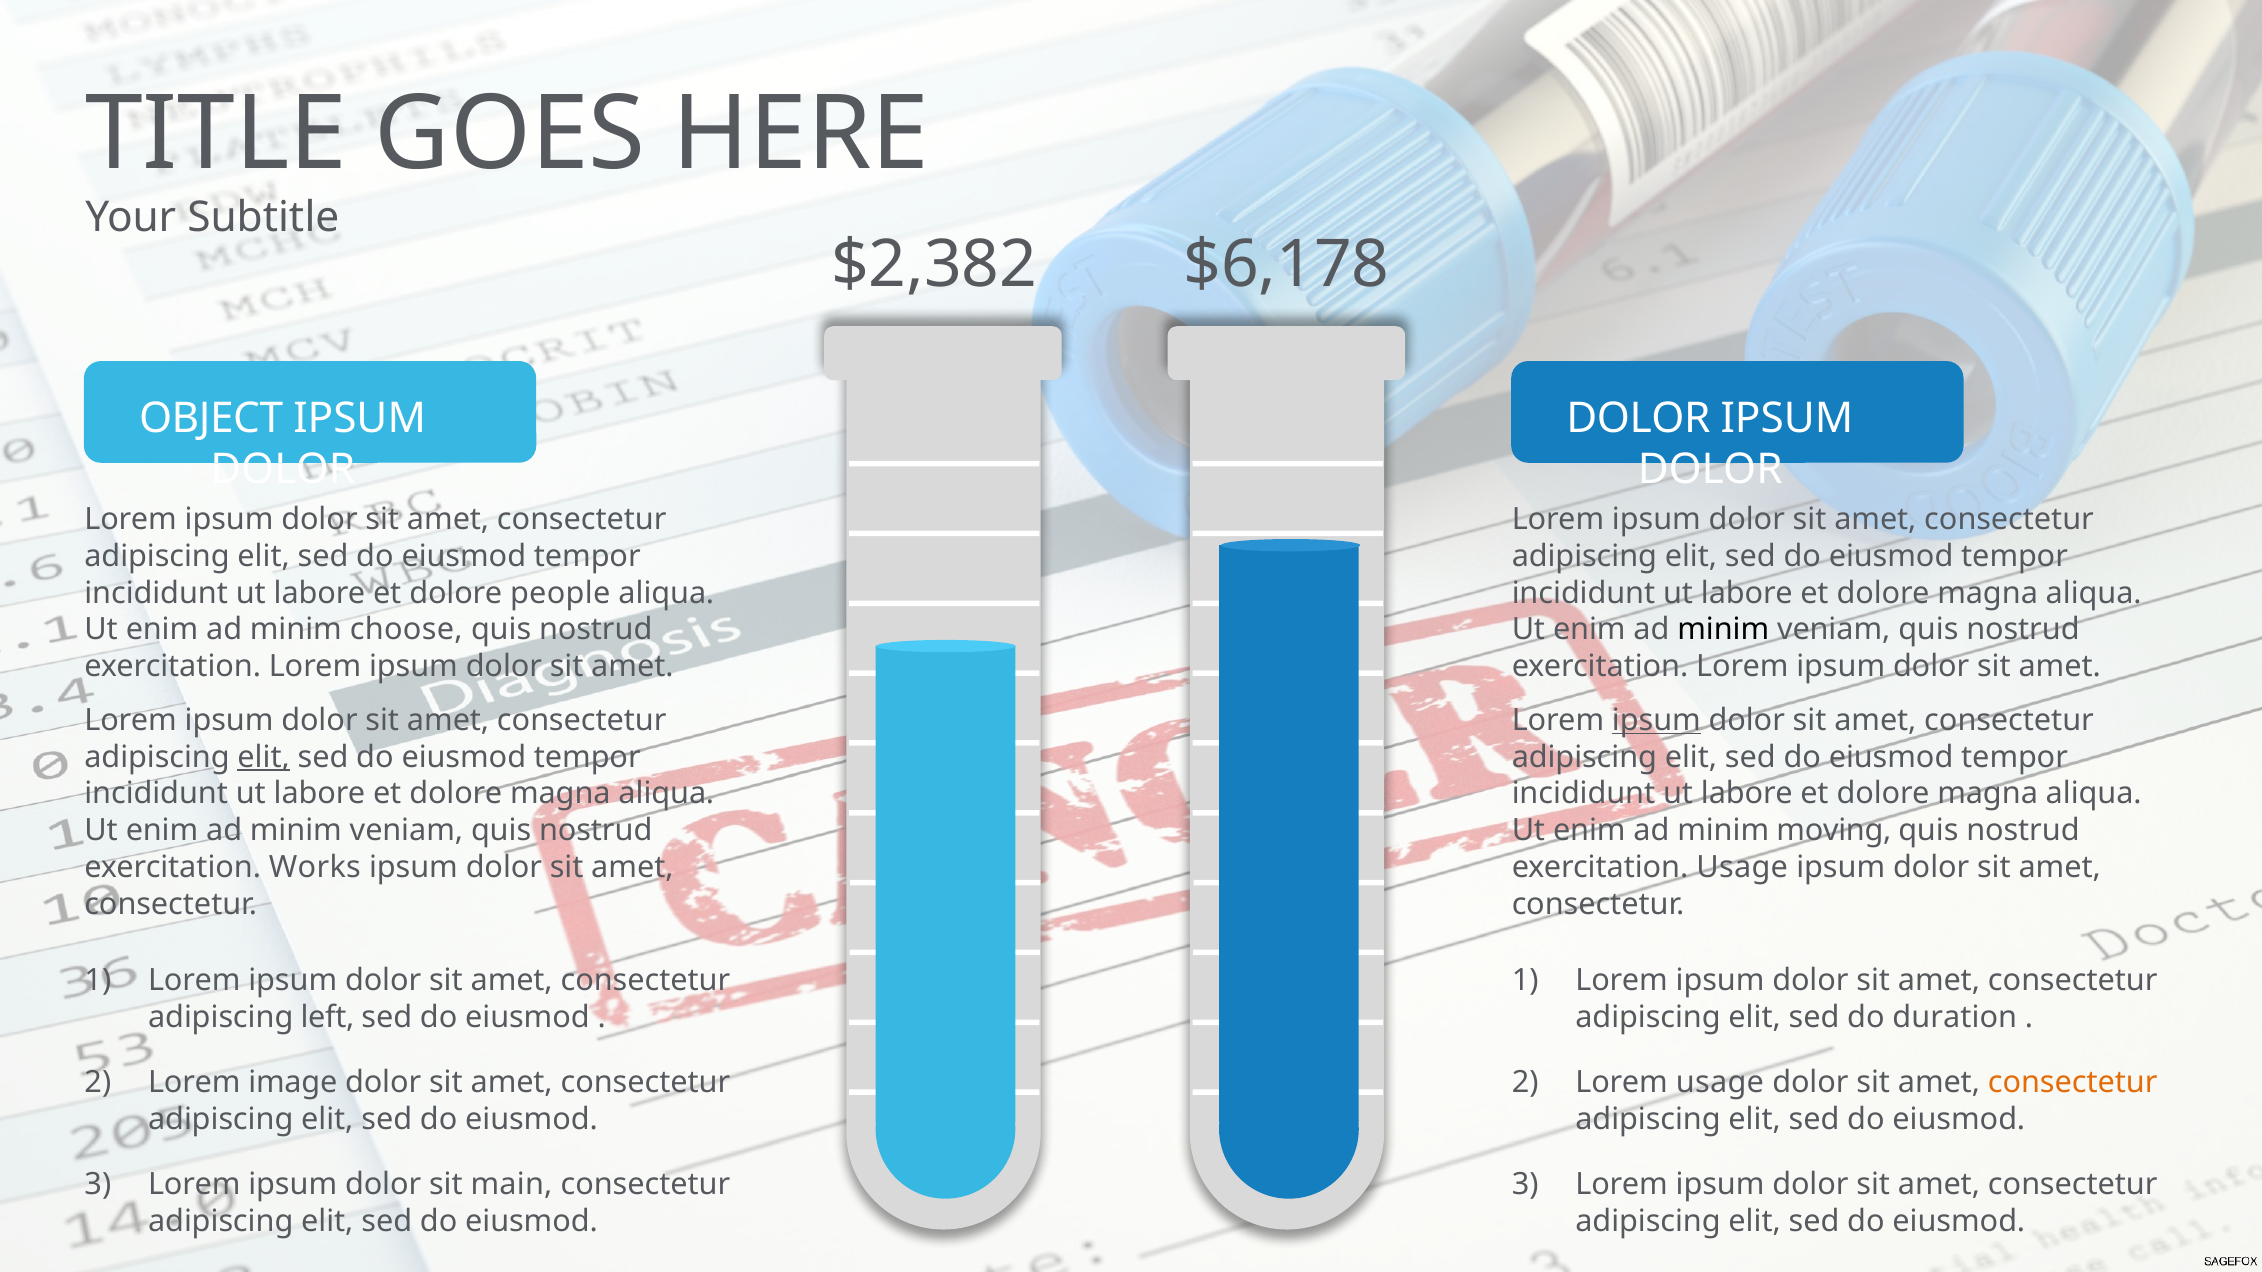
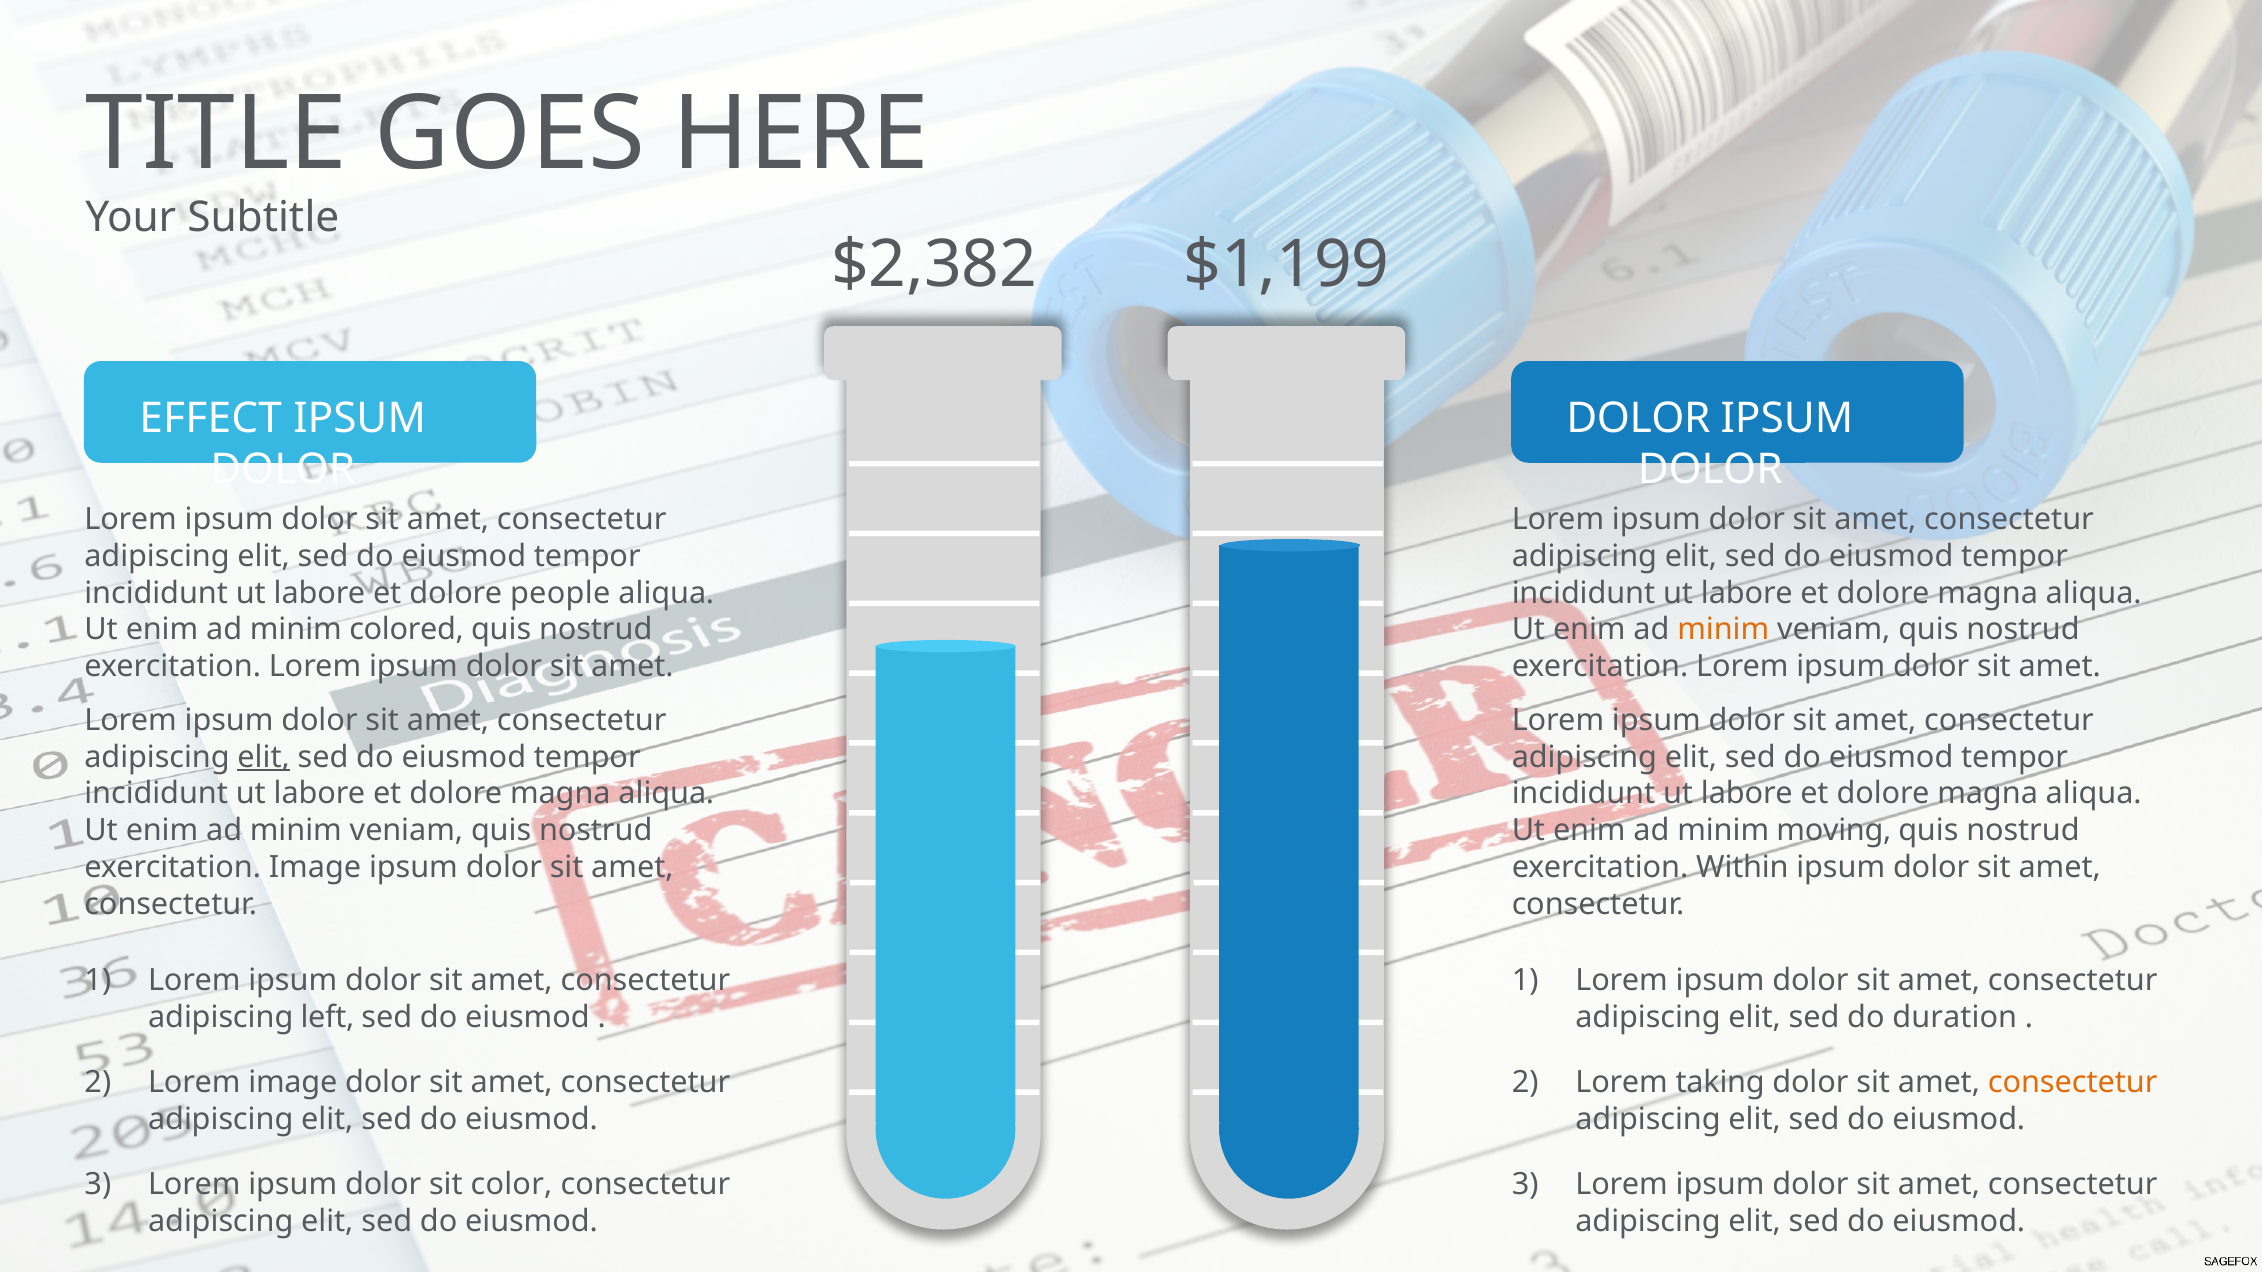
$6,178: $6,178 -> $1,199
OBJECT: OBJECT -> EFFECT
choose: choose -> colored
minim at (1723, 630) colour: black -> orange
ipsum at (1656, 721) underline: present -> none
exercitation Works: Works -> Image
exercitation Usage: Usage -> Within
Lorem usage: usage -> taking
main: main -> color
